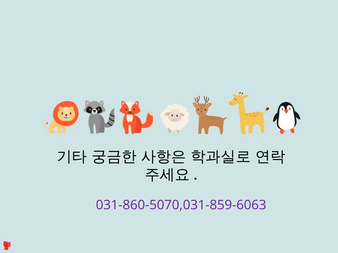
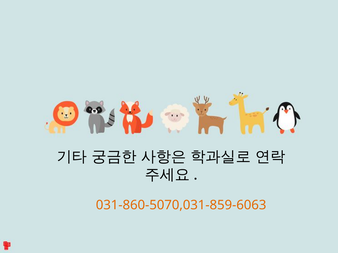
031-860-5070,031-859-6063 colour: purple -> orange
